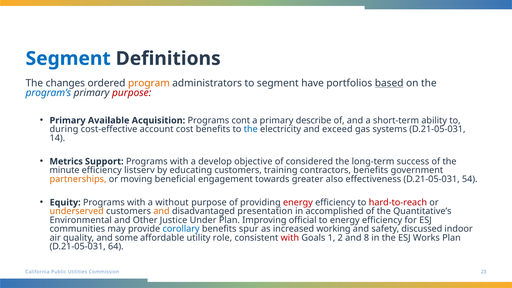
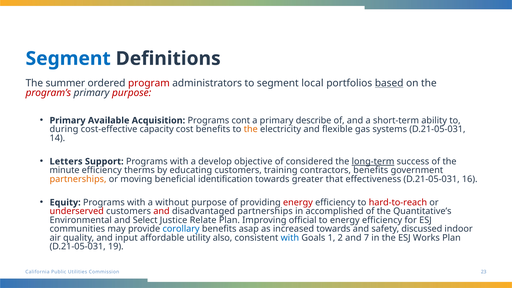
changes: changes -> summer
program colour: orange -> red
have: have -> local
program’s colour: blue -> red
account: account -> capacity
the at (251, 129) colour: blue -> orange
exceed: exceed -> flexible
Metrics: Metrics -> Letters
long-term underline: none -> present
listserv: listserv -> therms
engagement: engagement -> identification
also: also -> that
54: 54 -> 16
underserved colour: orange -> red
and at (161, 211) colour: orange -> red
disadvantaged presentation: presentation -> partnerships
Other: Other -> Select
Under: Under -> Relate
spur: spur -> asap
increased working: working -> towards
some: some -> input
role: role -> also
with at (290, 238) colour: red -> blue
8: 8 -> 7
64: 64 -> 19
